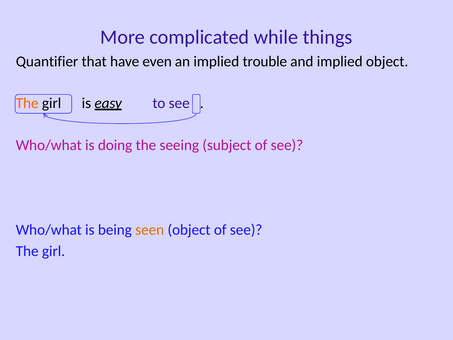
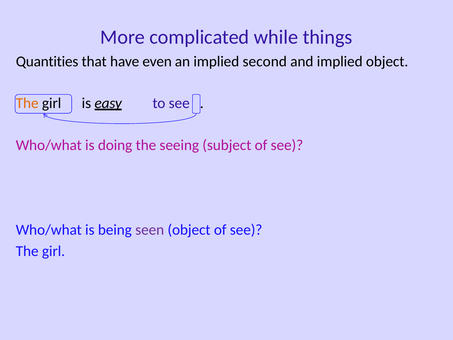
Quantifier: Quantifier -> Quantities
trouble: trouble -> second
seen colour: orange -> purple
